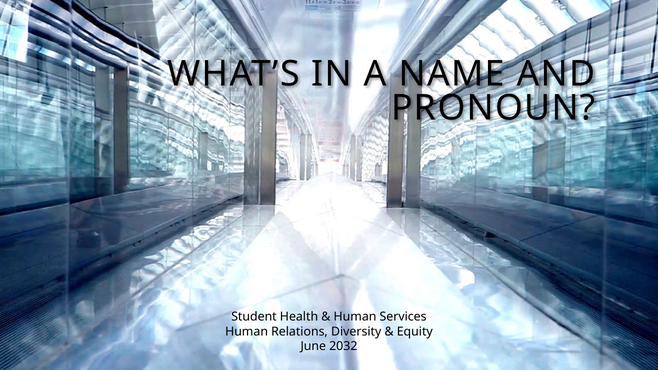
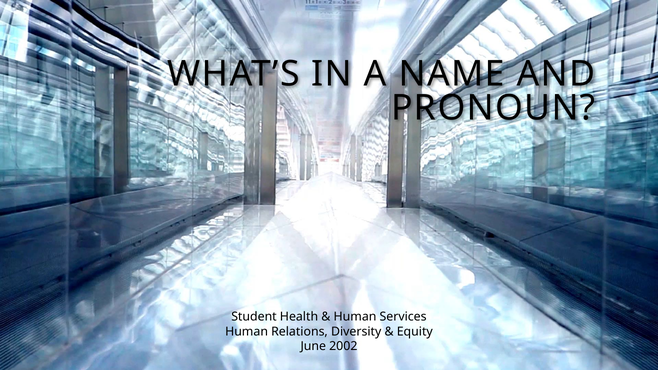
2032: 2032 -> 2002
